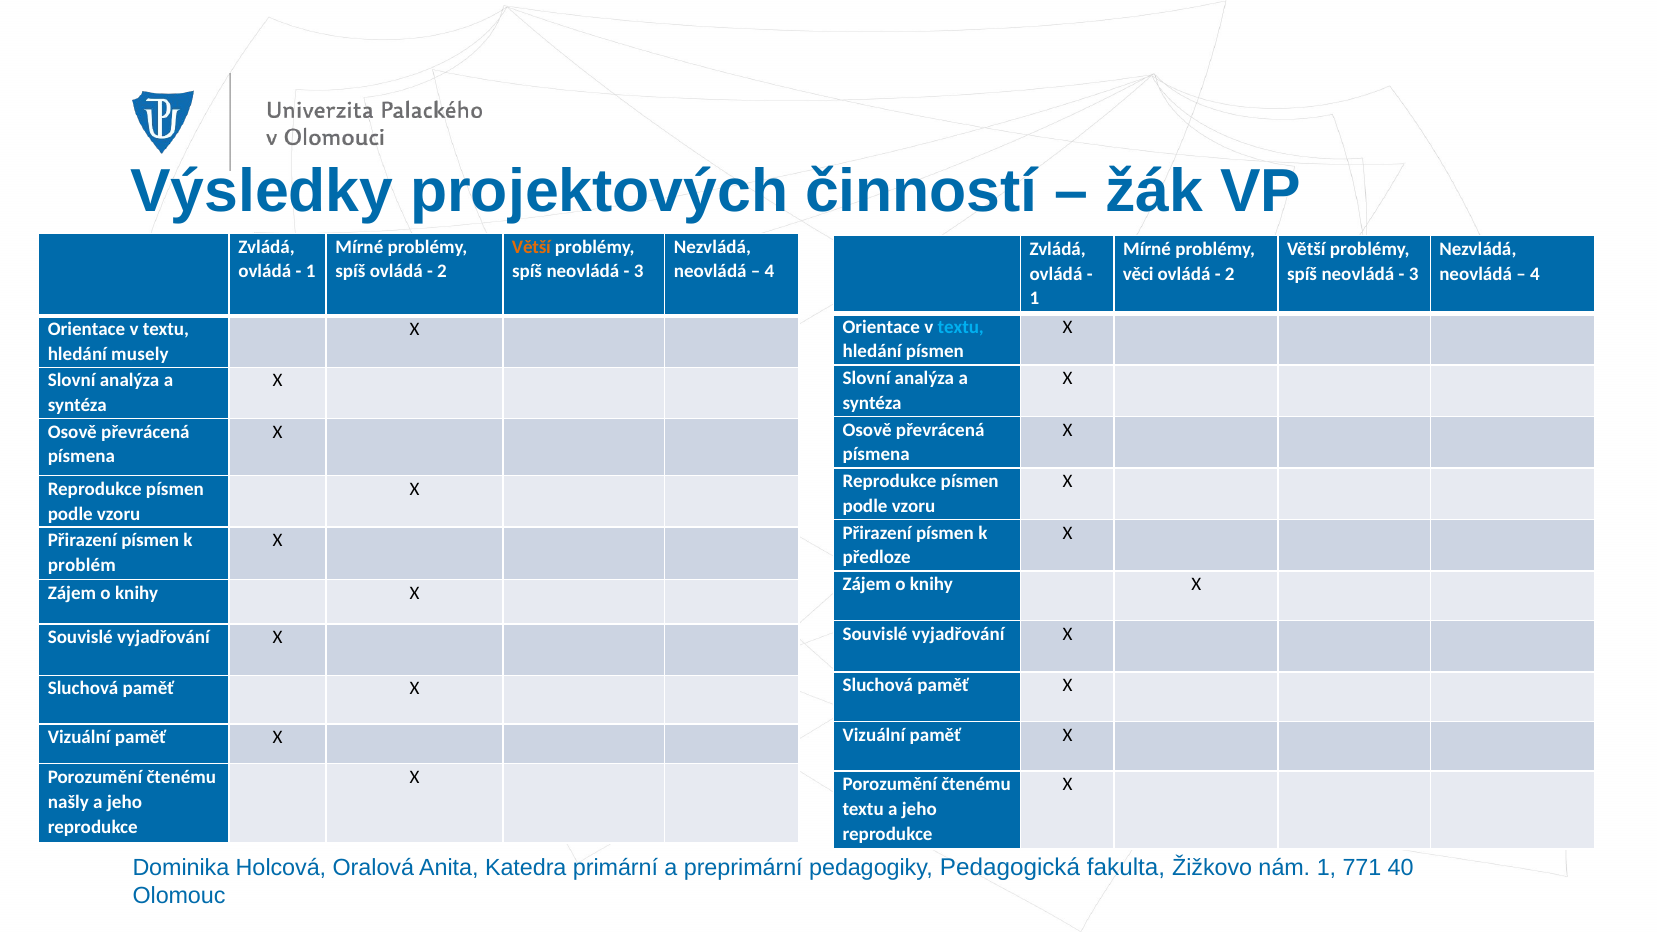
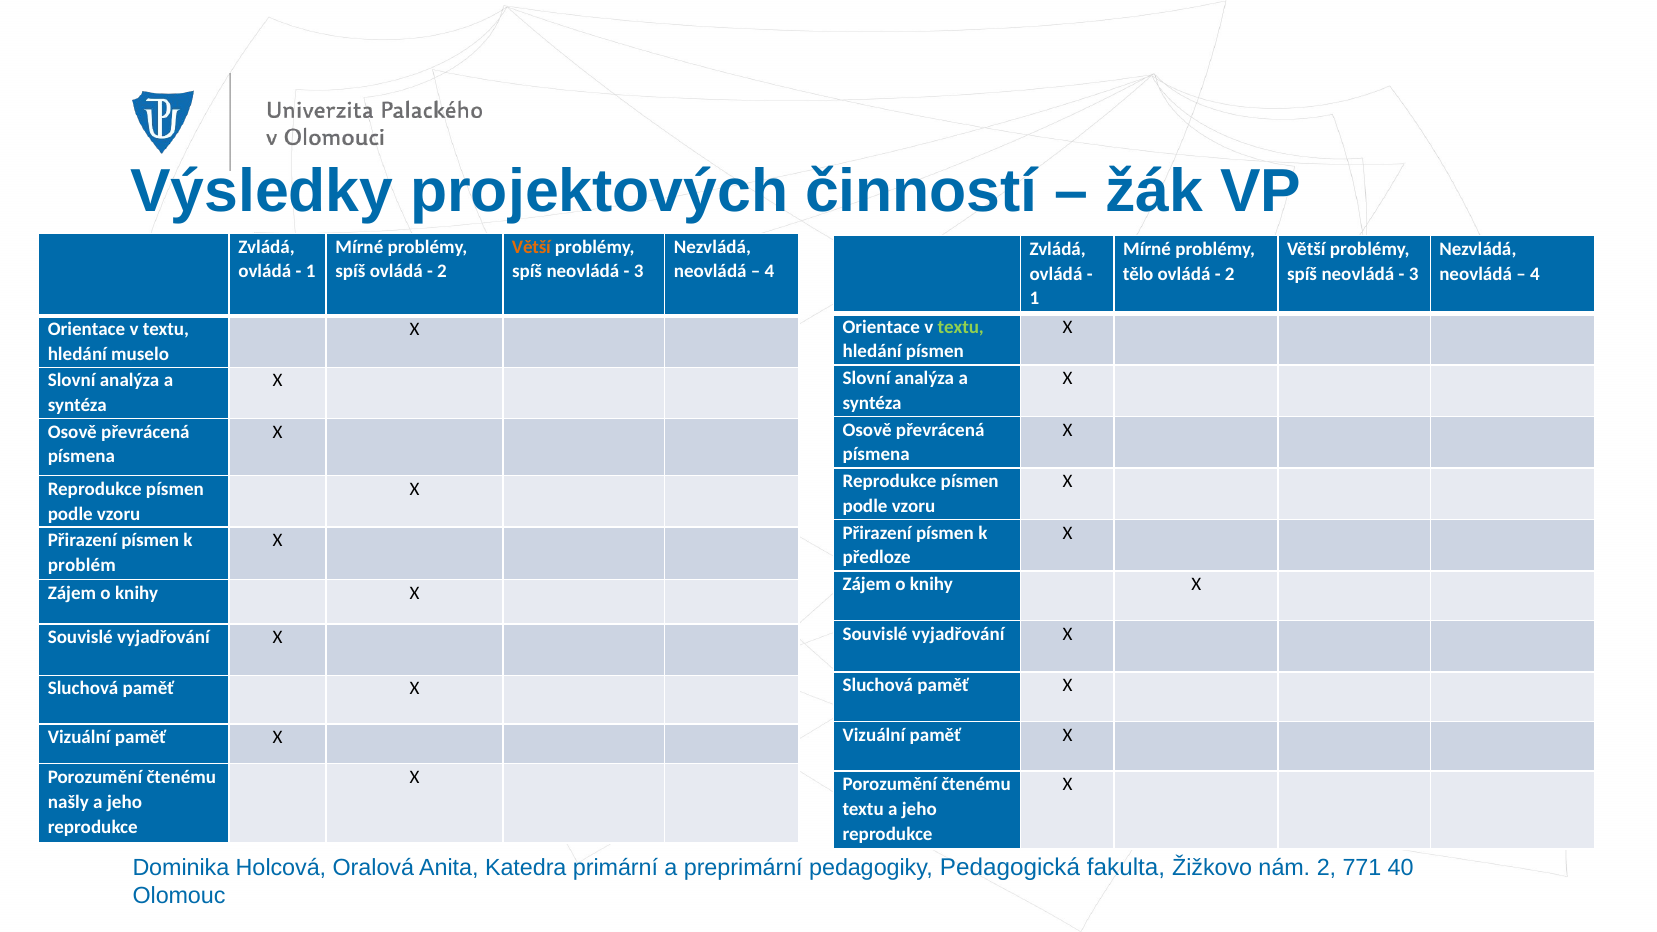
věci: věci -> tělo
textu at (961, 327) colour: light blue -> light green
musely: musely -> muselo
nám 1: 1 -> 2
